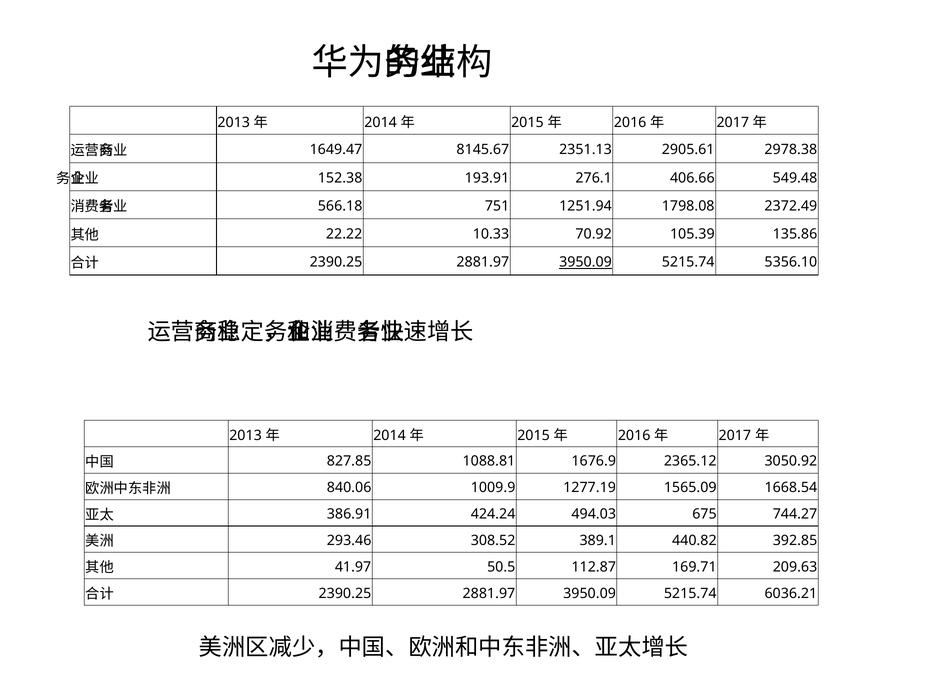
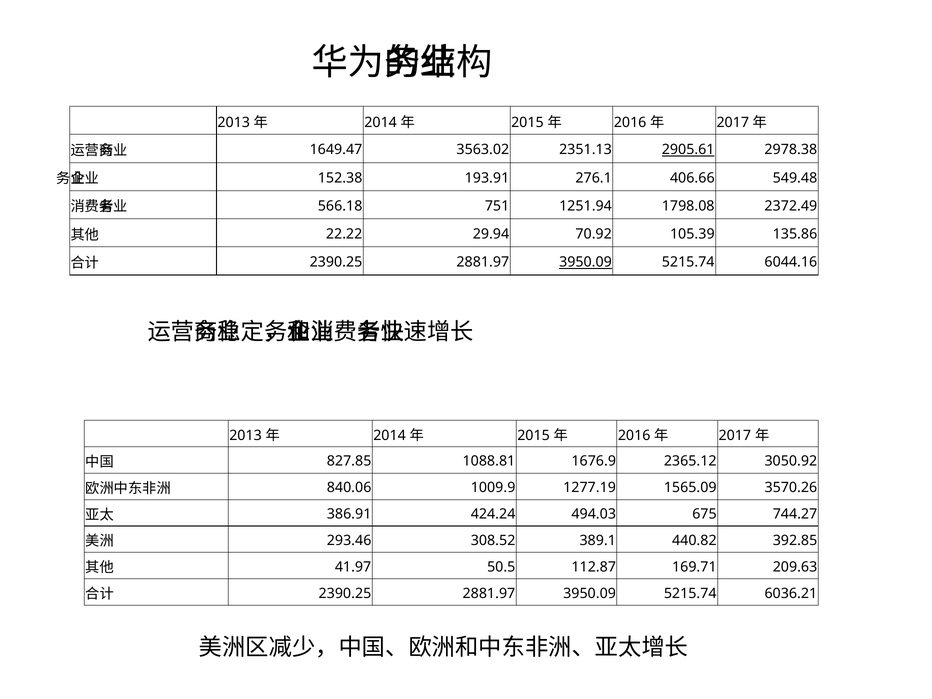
8145.67: 8145.67 -> 3563.02
2905.61 underline: none -> present
10.33: 10.33 -> 29.94
5356.10: 5356.10 -> 6044.16
1668.54: 1668.54 -> 3570.26
